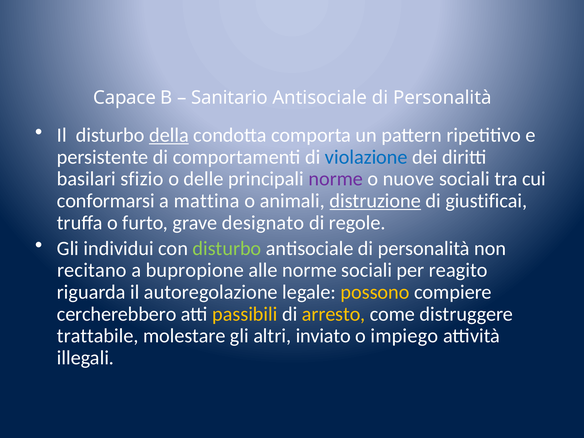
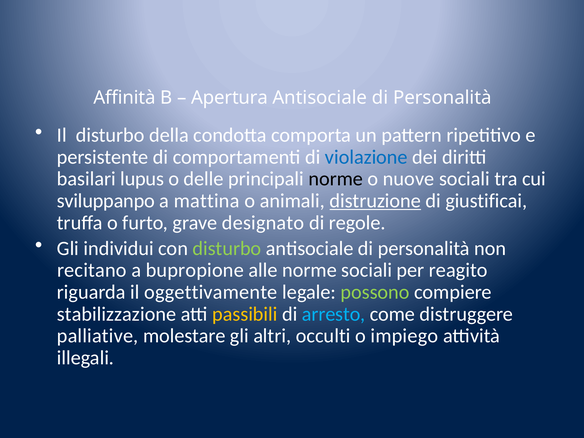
Capace: Capace -> Affinità
Sanitario: Sanitario -> Apertura
della underline: present -> none
sfizio: sfizio -> lupus
norme at (336, 179) colour: purple -> black
conformarsi: conformarsi -> sviluppanpo
autoregolazione: autoregolazione -> oggettivamente
possono colour: yellow -> light green
cercherebbero: cercherebbero -> stabilizzazione
arresto colour: yellow -> light blue
trattabile: trattabile -> palliative
inviato: inviato -> occulti
